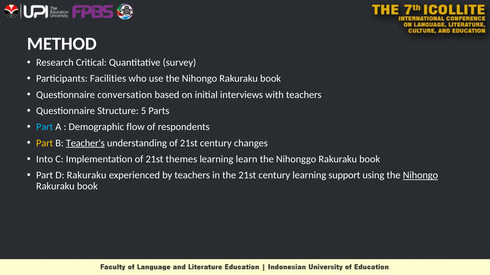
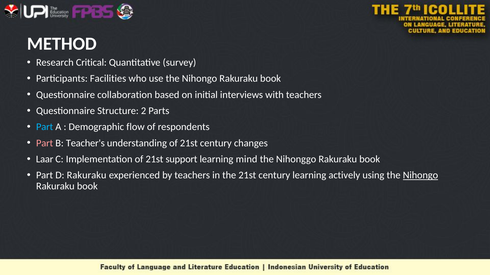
conversation: conversation -> collaboration
5: 5 -> 2
Part at (45, 143) colour: yellow -> pink
Teacher's underline: present -> none
Into: Into -> Laar
themes: themes -> support
learn: learn -> mind
support: support -> actively
